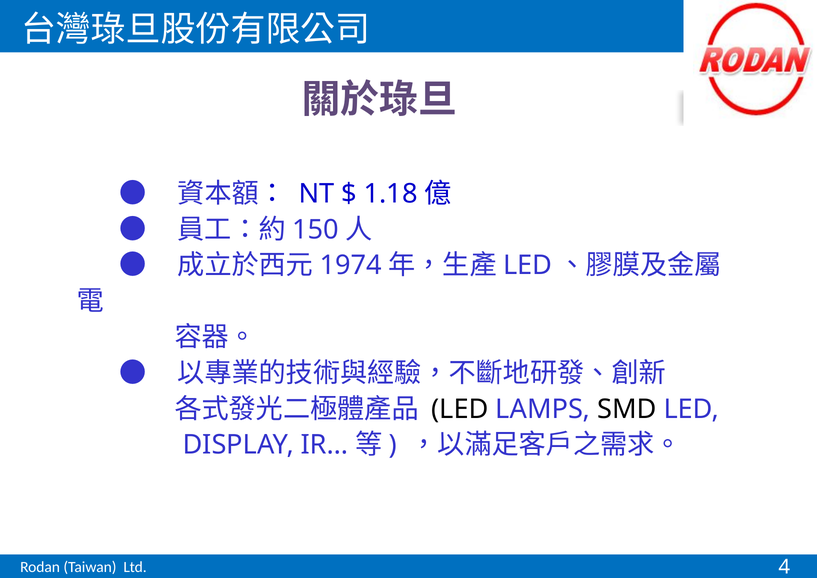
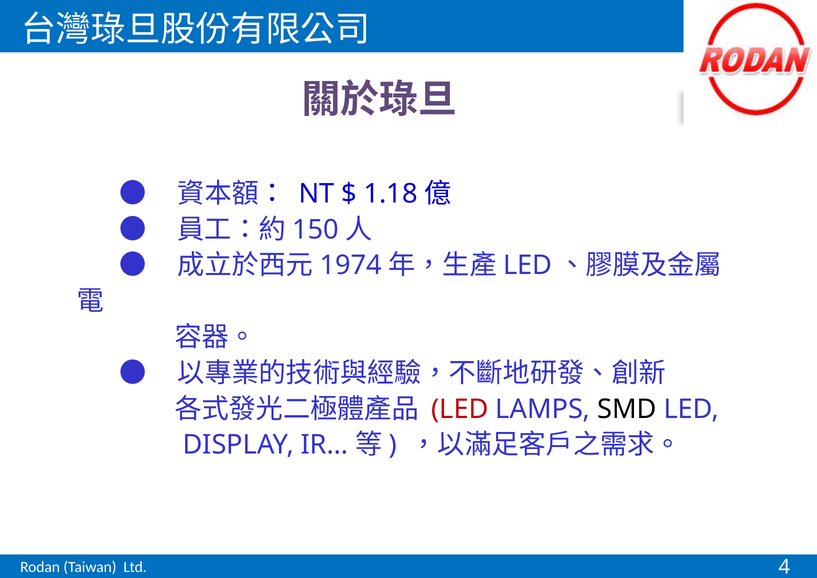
LED at (460, 409) colour: black -> red
